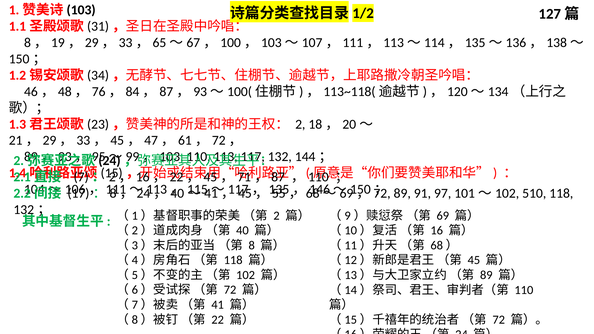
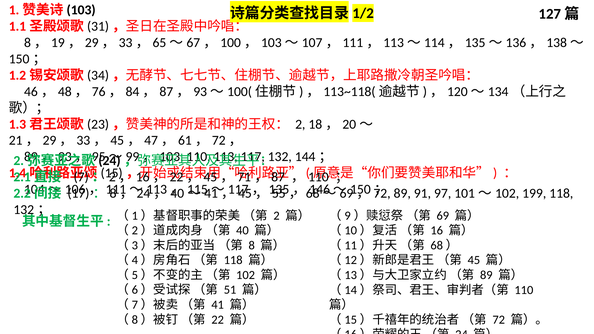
510: 510 -> 199
72 at (230, 290): 72 -> 51
